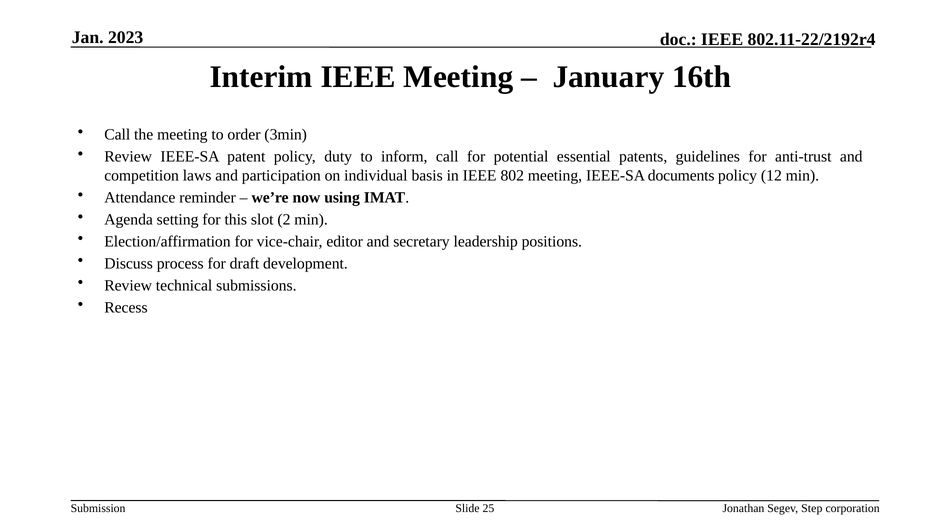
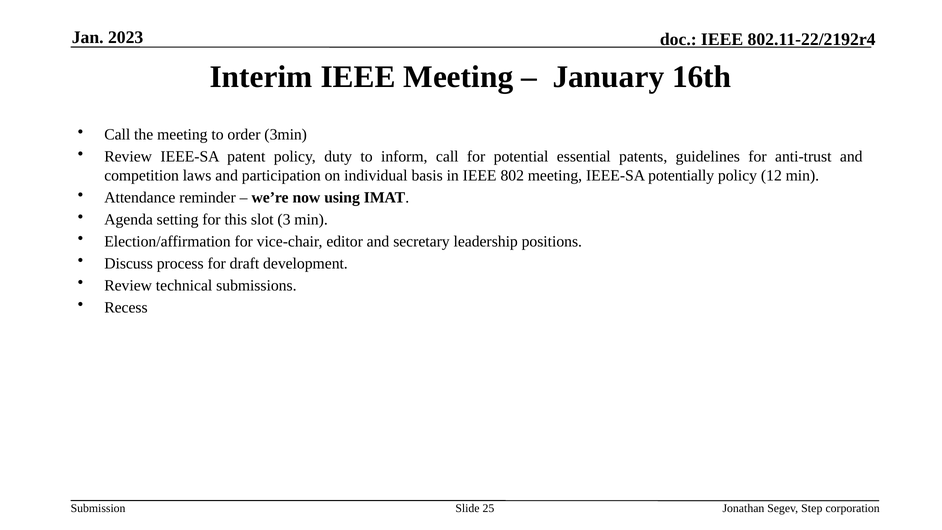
documents: documents -> potentially
2: 2 -> 3
